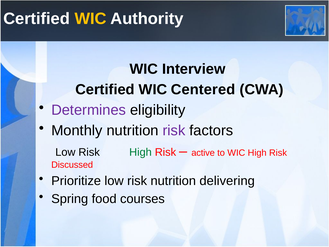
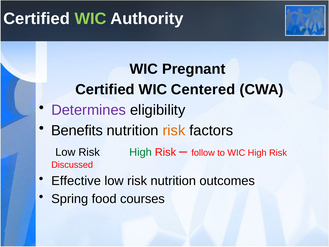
WIC at (90, 19) colour: yellow -> light green
Interview: Interview -> Pregnant
Monthly: Monthly -> Benefits
risk at (174, 130) colour: purple -> orange
active: active -> follow
Prioritize: Prioritize -> Effective
delivering: delivering -> outcomes
